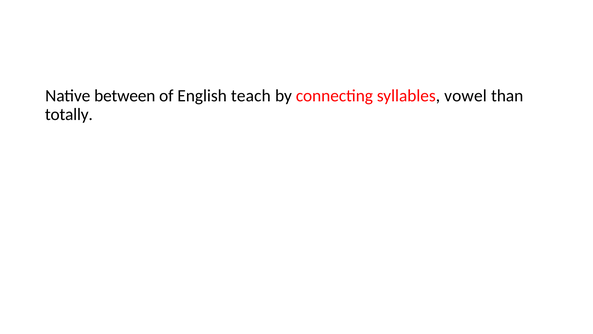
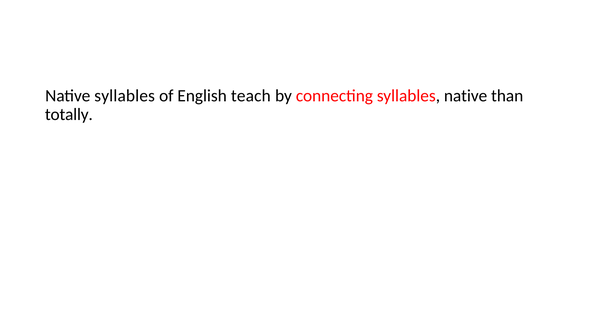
Native between: between -> syllables
syllables vowel: vowel -> native
